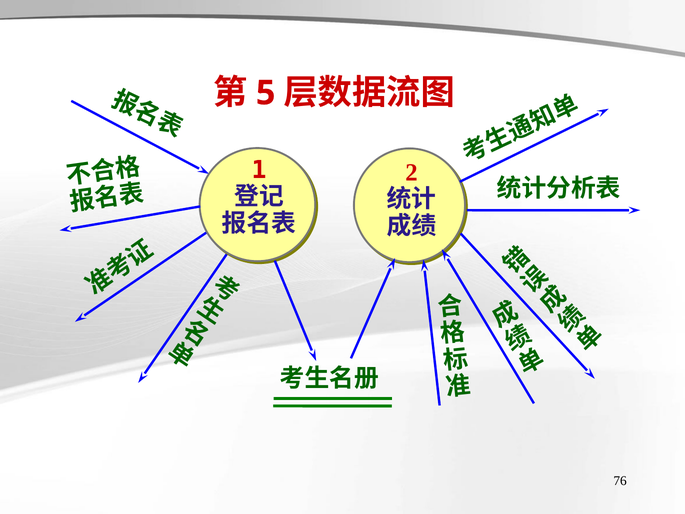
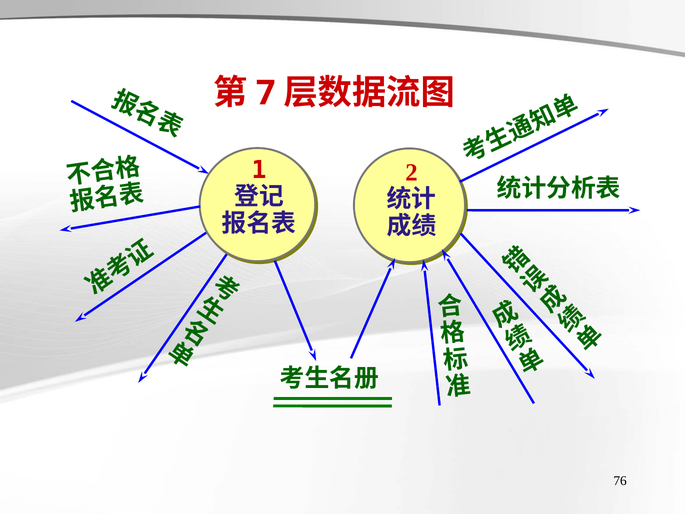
5: 5 -> 7
